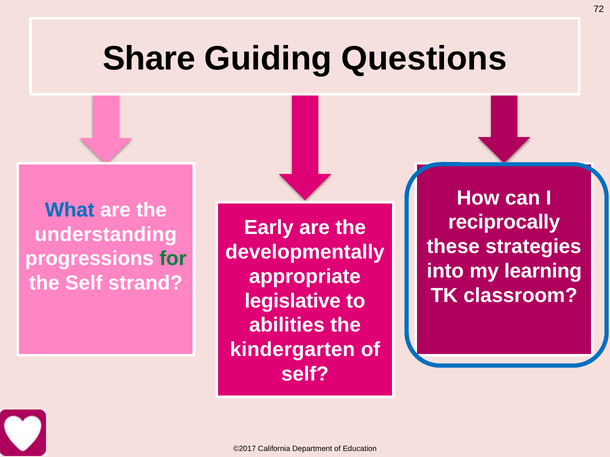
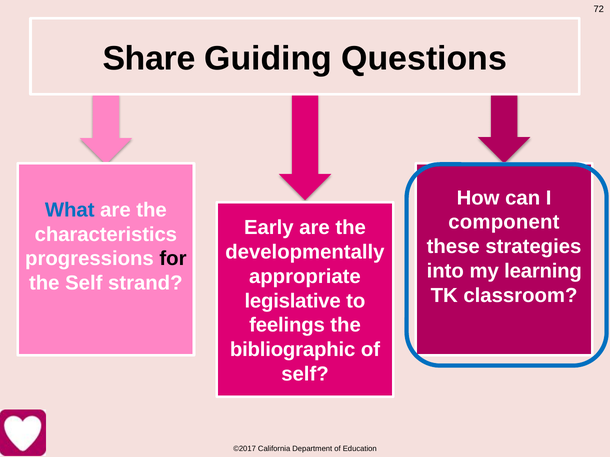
reciprocally: reciprocally -> component
understanding: understanding -> characteristics
for colour: green -> black
abilities: abilities -> feelings
kindergarten: kindergarten -> bibliographic
